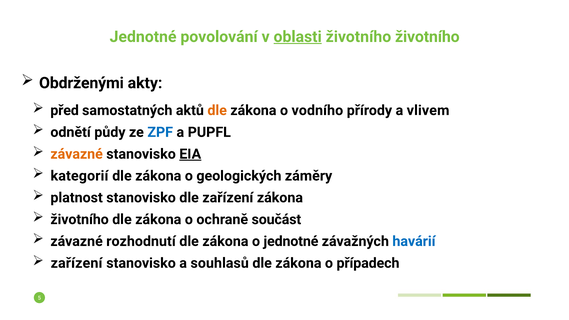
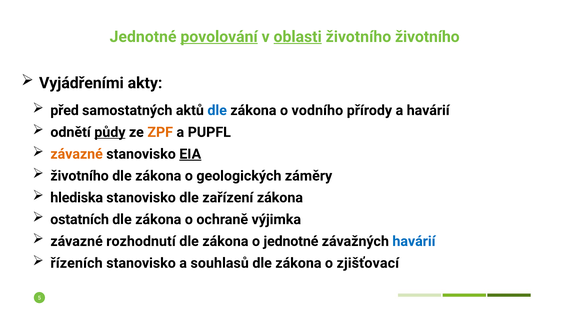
povolování underline: none -> present
Obdrženými: Obdrženými -> Vyjádřeními
dle at (217, 110) colour: orange -> blue
a vlivem: vlivem -> havárií
půdy underline: none -> present
ZPF colour: blue -> orange
kategorií at (79, 176): kategorií -> životního
platnost: platnost -> hlediska
životního at (80, 220): životního -> ostatních
součást: součást -> výjimka
zařízení at (77, 263): zařízení -> řízeních
případech: případech -> zjišťovací
